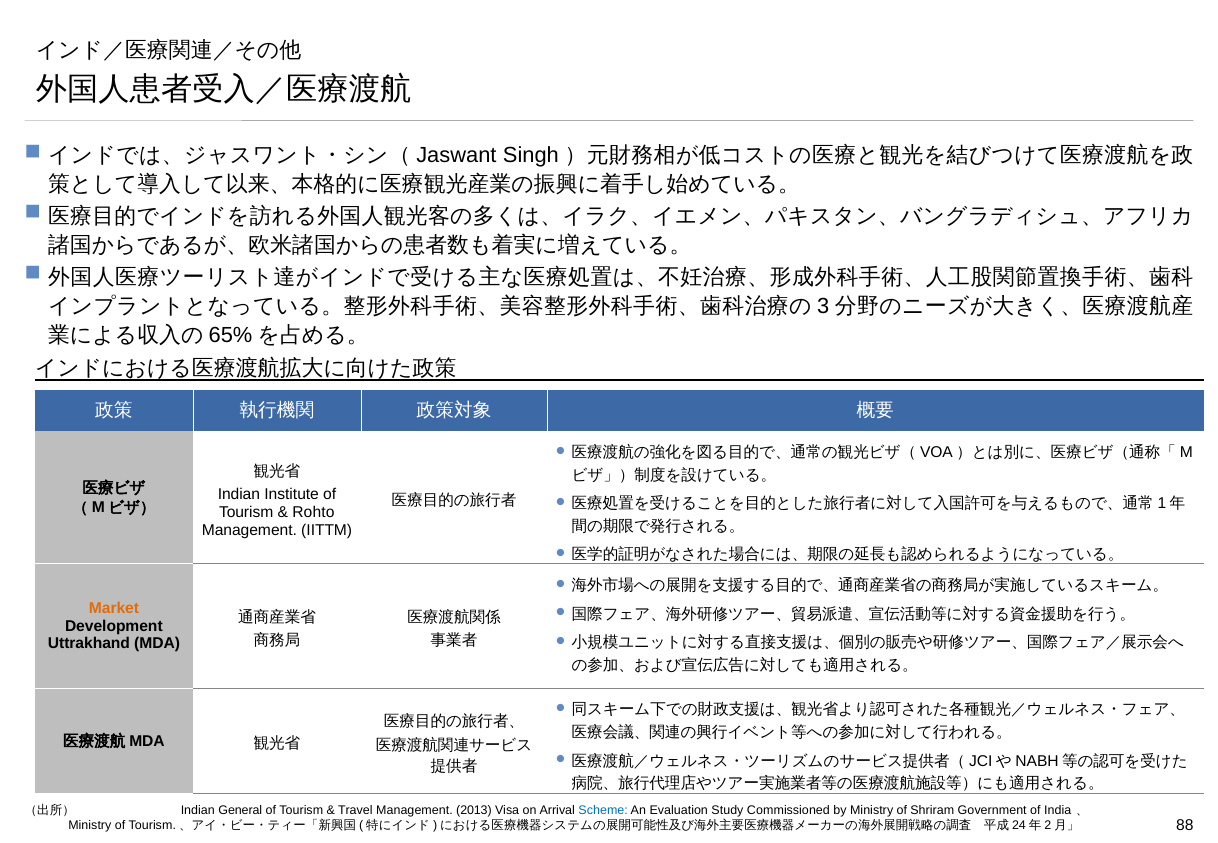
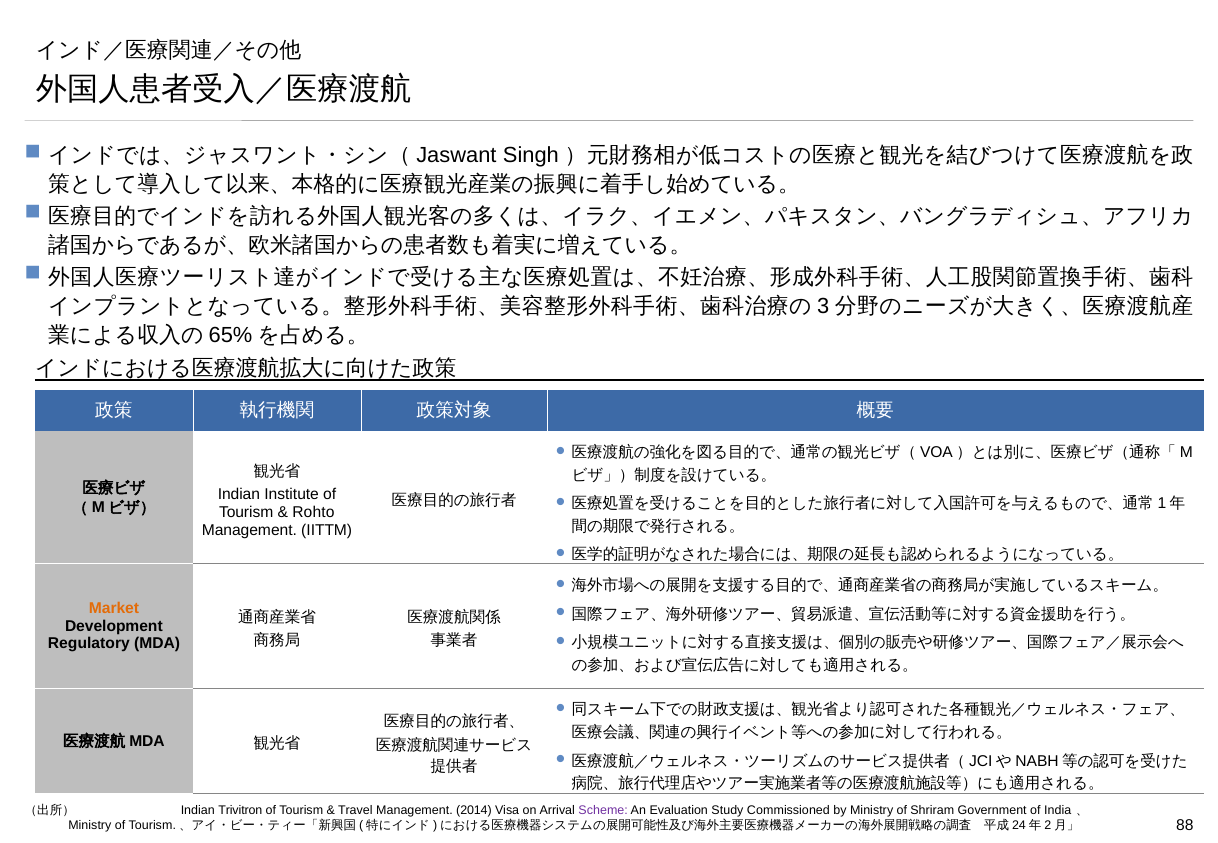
Uttrakhand: Uttrakhand -> Regulatory
General: General -> Trivitron
2013: 2013 -> 2014
Scheme colour: blue -> purple
